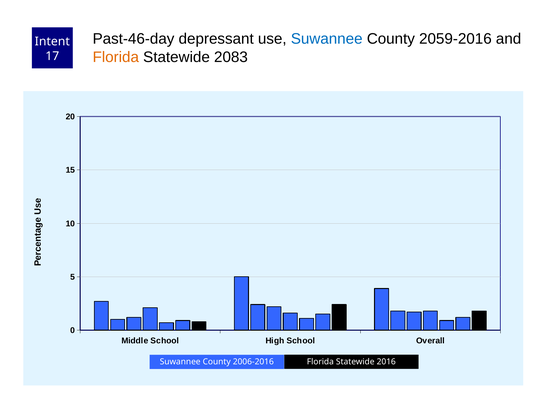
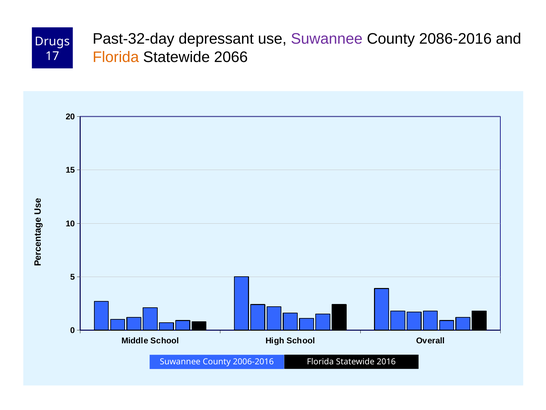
Past-46-day: Past-46-day -> Past-32-day
Suwannee at (327, 39) colour: blue -> purple
2059-2016: 2059-2016 -> 2086-2016
Intent: Intent -> Drugs
2083: 2083 -> 2066
